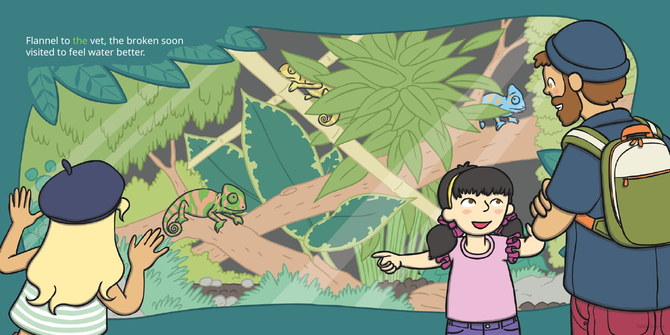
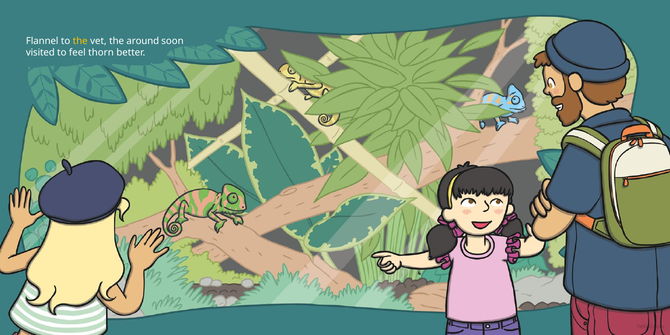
the at (80, 41) colour: light green -> yellow
broken: broken -> around
water: water -> thorn
